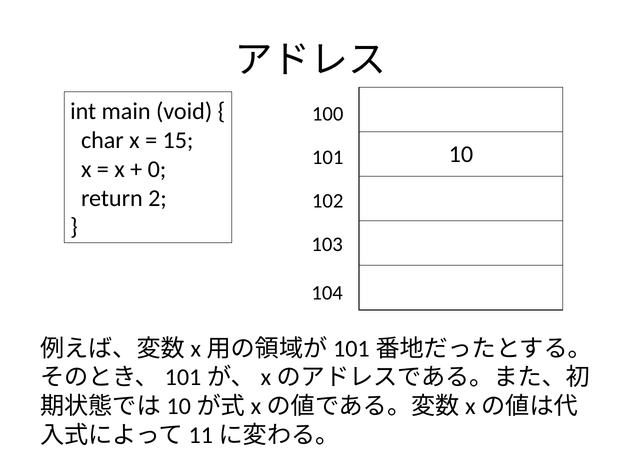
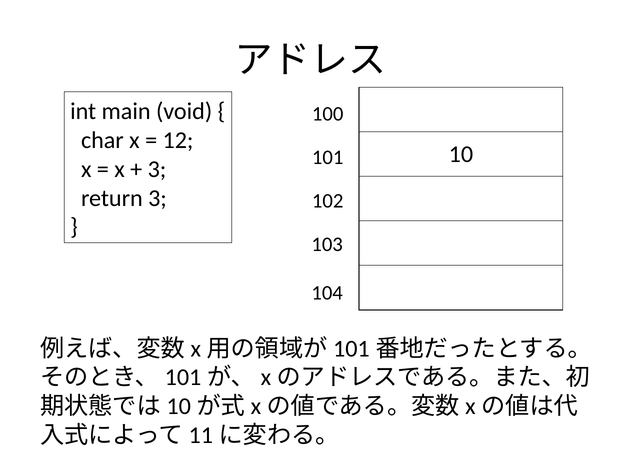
15: 15 -> 12
0 at (157, 169): 0 -> 3
return 2: 2 -> 3
